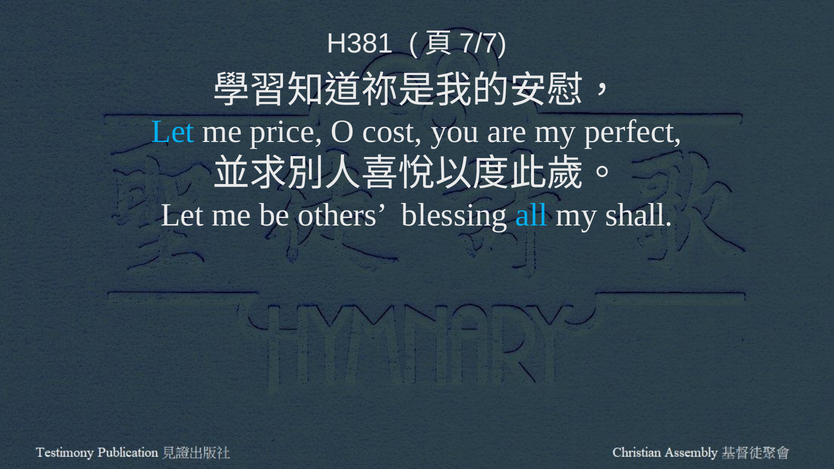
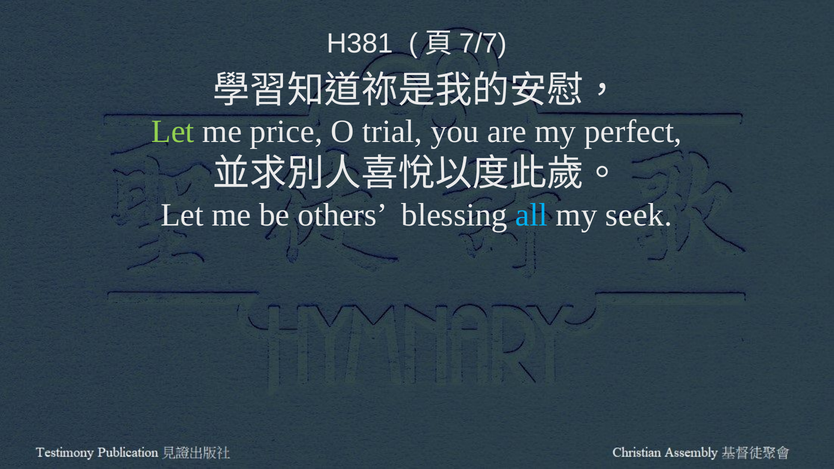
Let at (173, 132) colour: light blue -> light green
cost: cost -> trial
shall: shall -> seek
